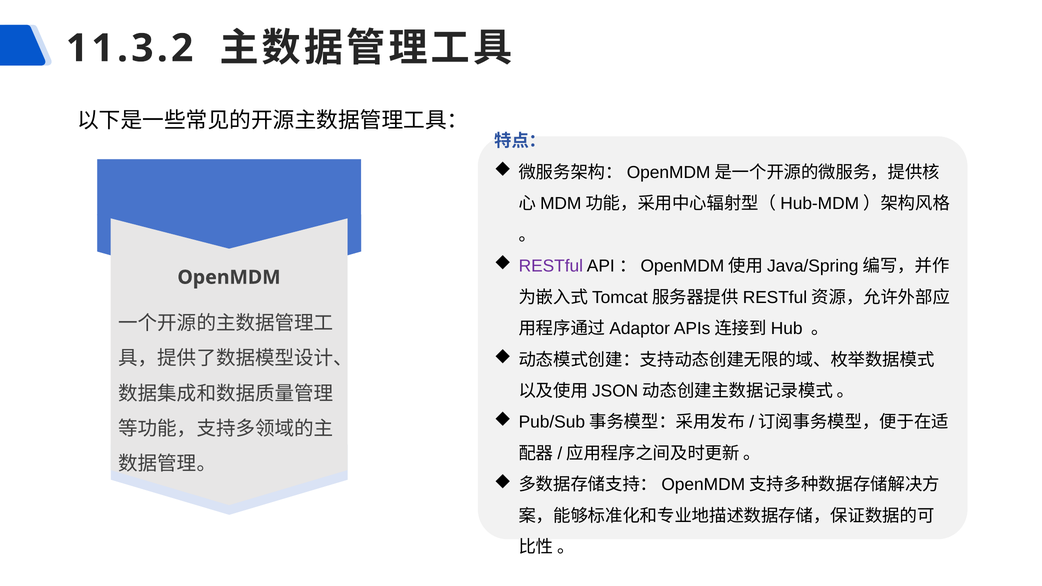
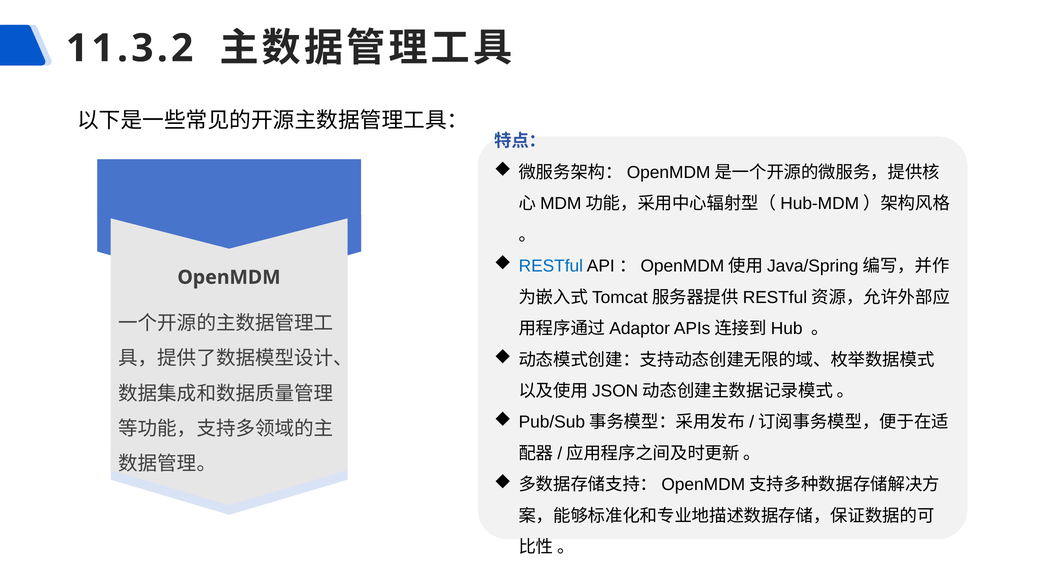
RESTful colour: purple -> blue
